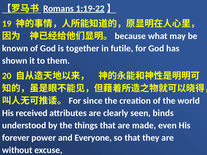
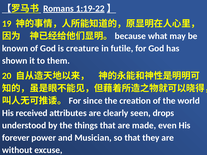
together: together -> creature
binds: binds -> drops
Everyone: Everyone -> Musician
